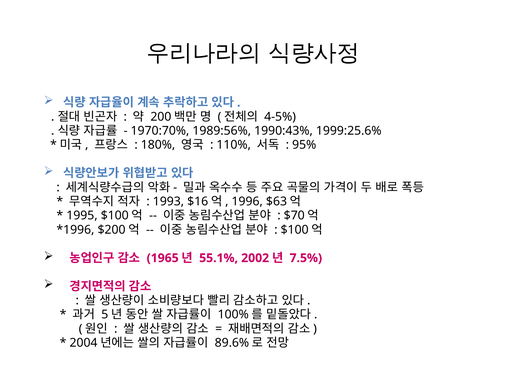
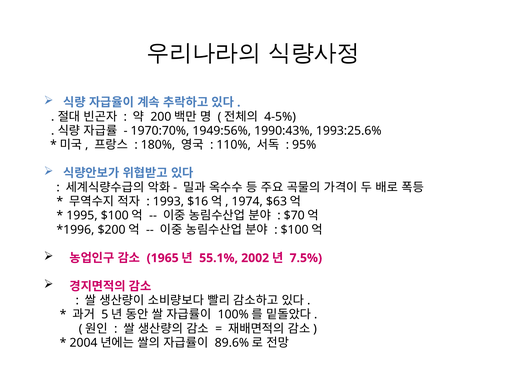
1989:56%: 1989:56% -> 1949:56%
1999:25.6%: 1999:25.6% -> 1993:25.6%
1996: 1996 -> 1974
